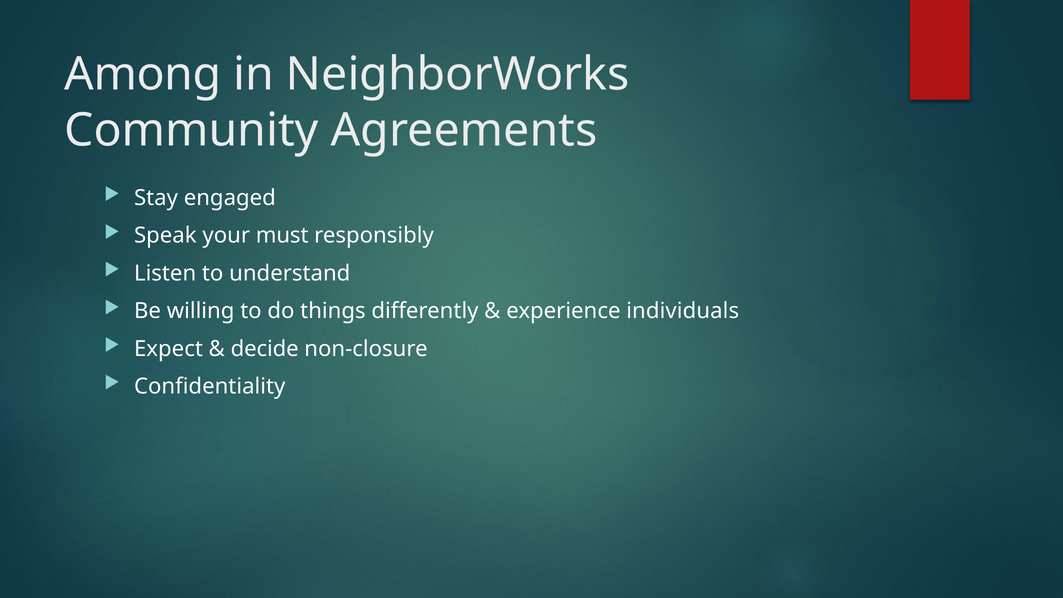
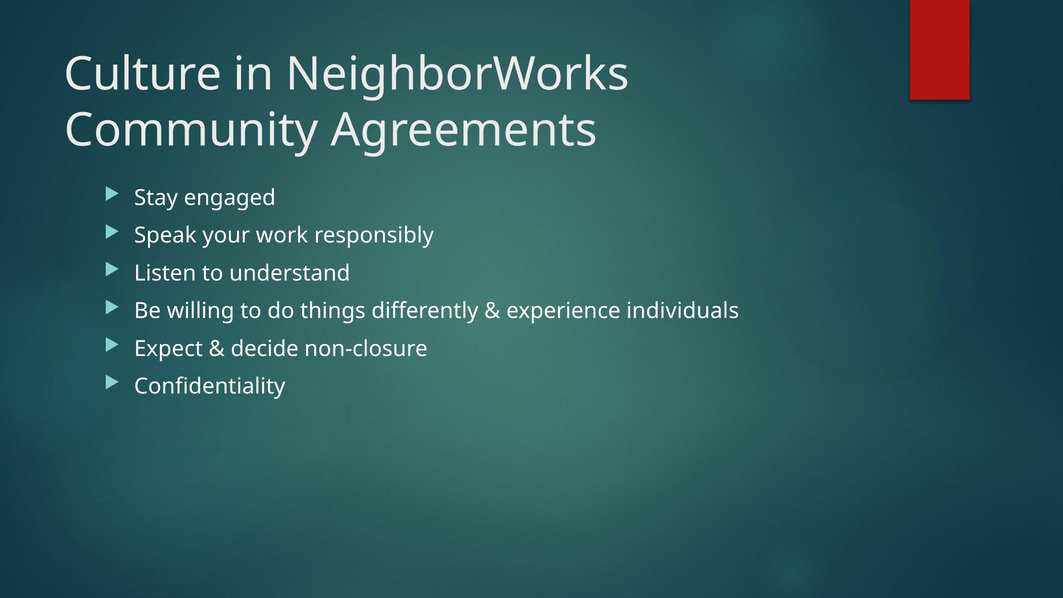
Among: Among -> Culture
must: must -> work
